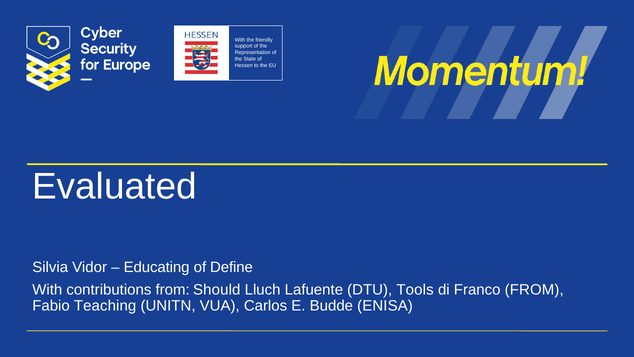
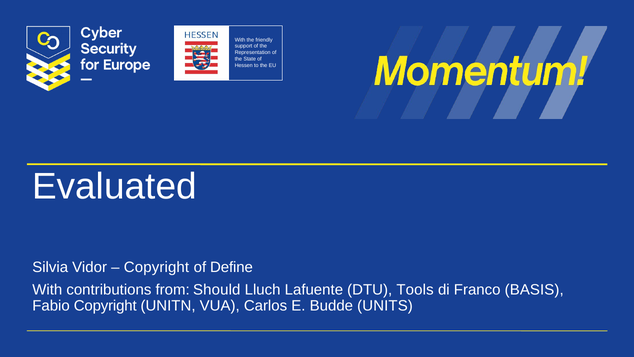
Educating at (157, 267): Educating -> Copyright
Franco FROM: FROM -> BASIS
Fabio Teaching: Teaching -> Copyright
ENISA: ENISA -> UNITS
